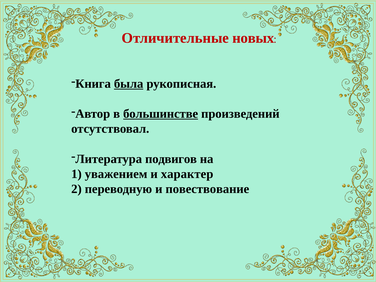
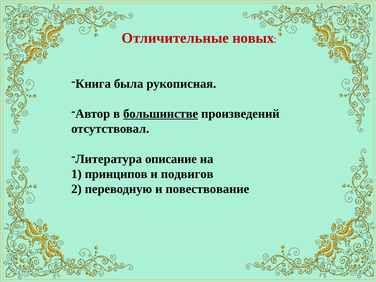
была underline: present -> none
подвигов: подвигов -> описание
уважением: уважением -> принципов
характер: характер -> подвигов
